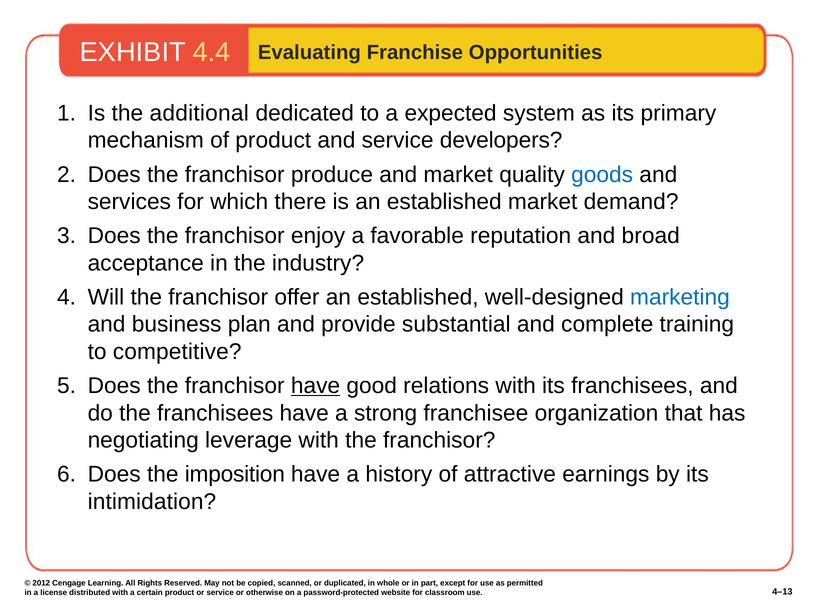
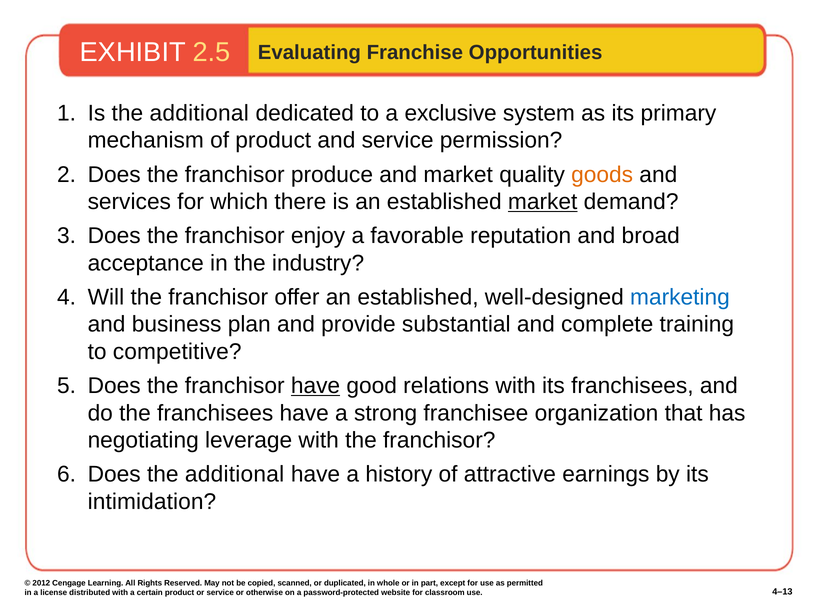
4.4: 4.4 -> 2.5
expected: expected -> exclusive
developers: developers -> permission
goods colour: blue -> orange
market at (543, 202) underline: none -> present
Does the imposition: imposition -> additional
